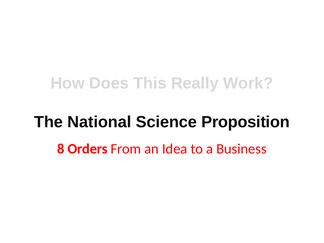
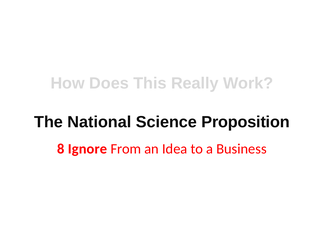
Orders: Orders -> Ignore
